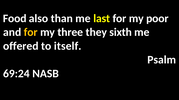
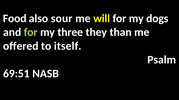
than: than -> sour
last: last -> will
poor: poor -> dogs
for at (31, 32) colour: yellow -> light green
sixth: sixth -> than
69:24: 69:24 -> 69:51
